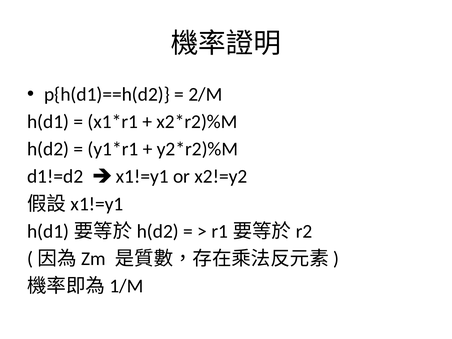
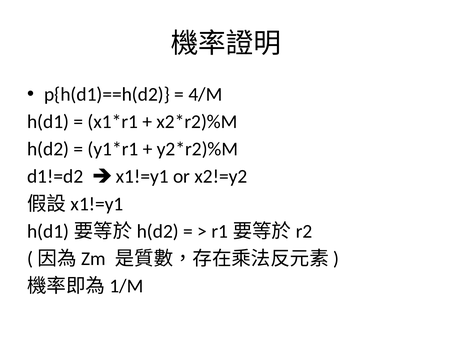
2/M: 2/M -> 4/M
